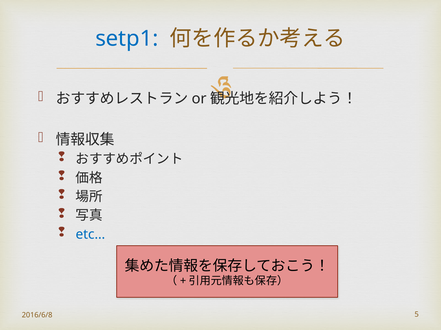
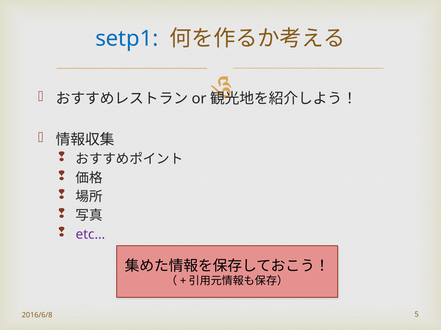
etc… colour: blue -> purple
